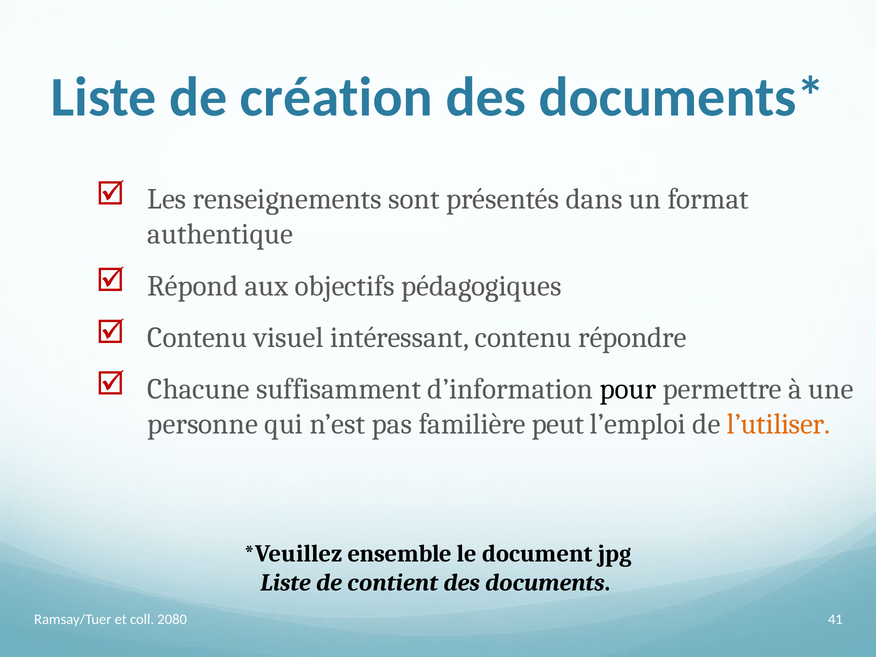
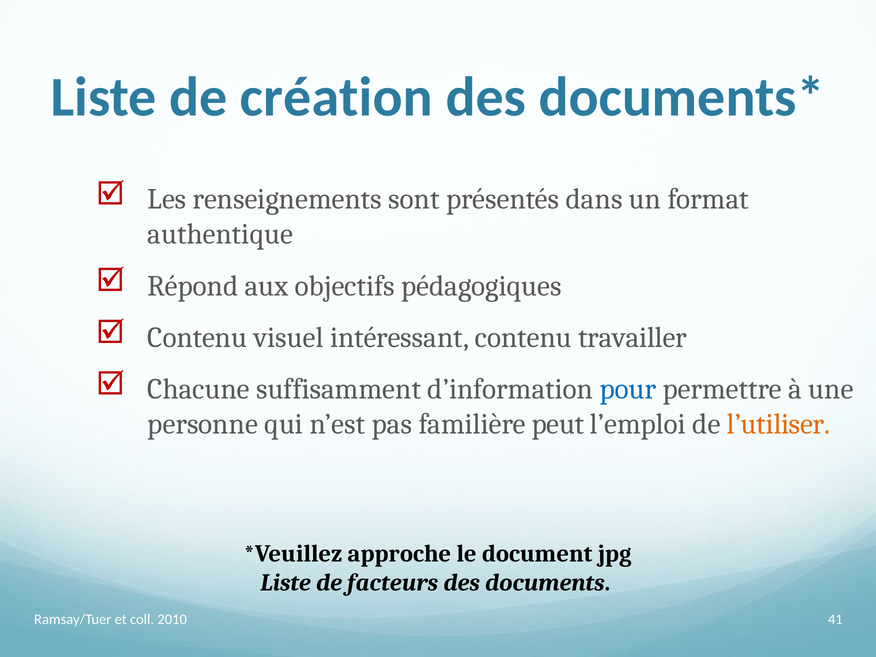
répondre: répondre -> travailler
pour colour: black -> blue
ensemble: ensemble -> approche
contient: contient -> facteurs
2080: 2080 -> 2010
